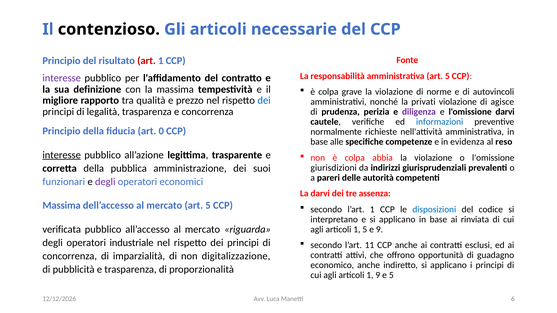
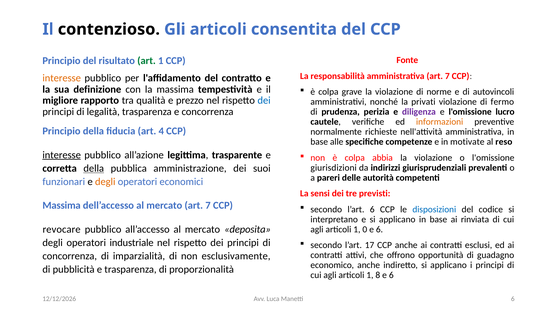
necessarie: necessarie -> consentita
art at (147, 61) colour: red -> green
amministrativa art 5: 5 -> 7
interesse at (62, 78) colour: purple -> orange
agisce: agisce -> fermo
l'omissione darvi: darvi -> lucro
informazioni colour: blue -> orange
0: 0 -> 4
evidenza: evidenza -> motivate
della at (94, 169) underline: none -> present
degli at (105, 182) colour: purple -> orange
La darvi: darvi -> sensi
assenza: assenza -> previsti
mercato art 5: 5 -> 7
l’art 1: 1 -> 6
verificata: verificata -> revocare
riguarda: riguarda -> deposita
1 5: 5 -> 0
9 at (379, 230): 9 -> 6
11: 11 -> 17
digitalizzazione: digitalizzazione -> esclusivamente
1 9: 9 -> 8
5 at (391, 275): 5 -> 6
